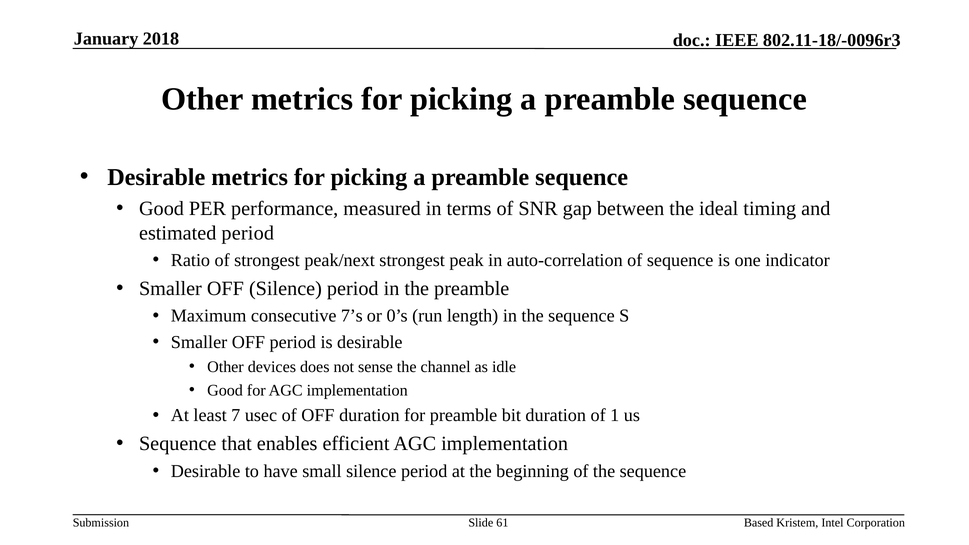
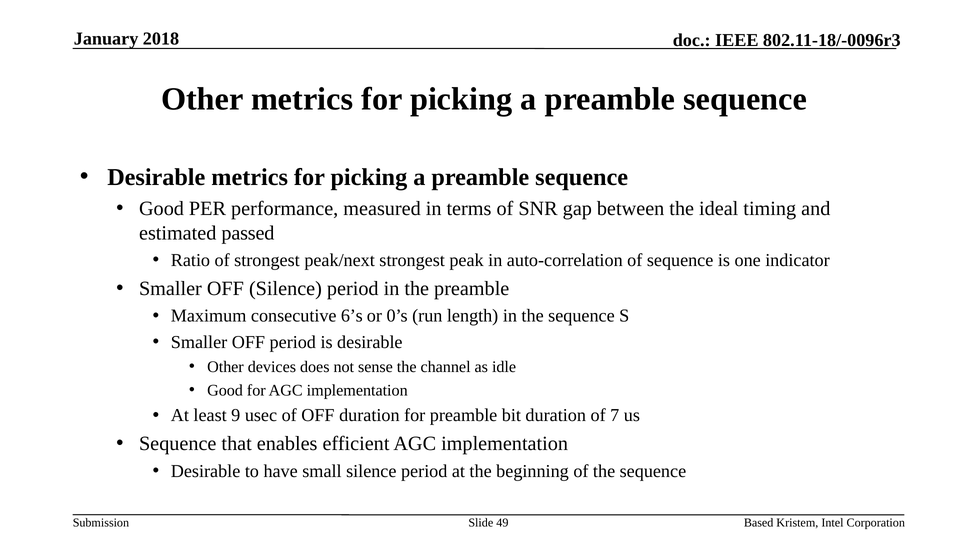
estimated period: period -> passed
7’s: 7’s -> 6’s
7: 7 -> 9
1: 1 -> 7
61: 61 -> 49
